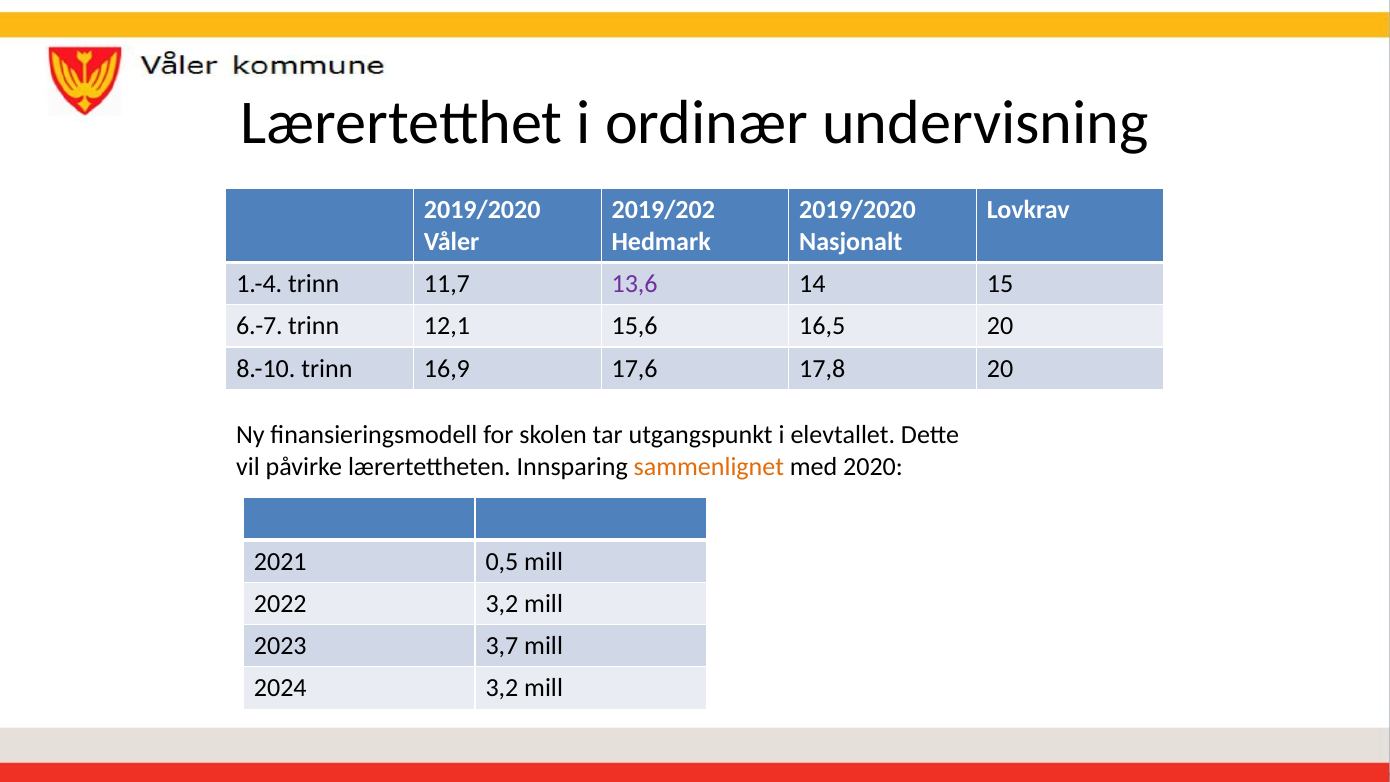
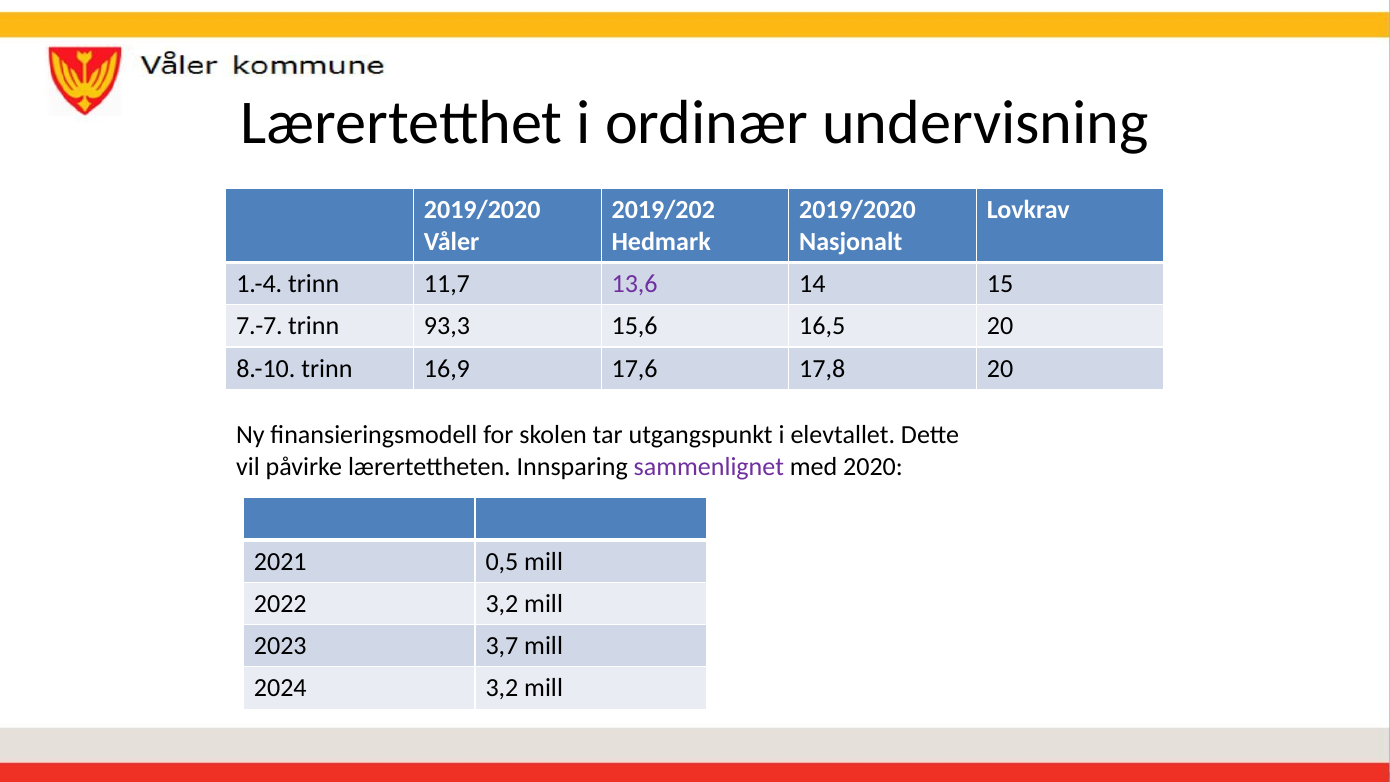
6.-7: 6.-7 -> 7.-7
12,1: 12,1 -> 93,3
sammenlignet colour: orange -> purple
